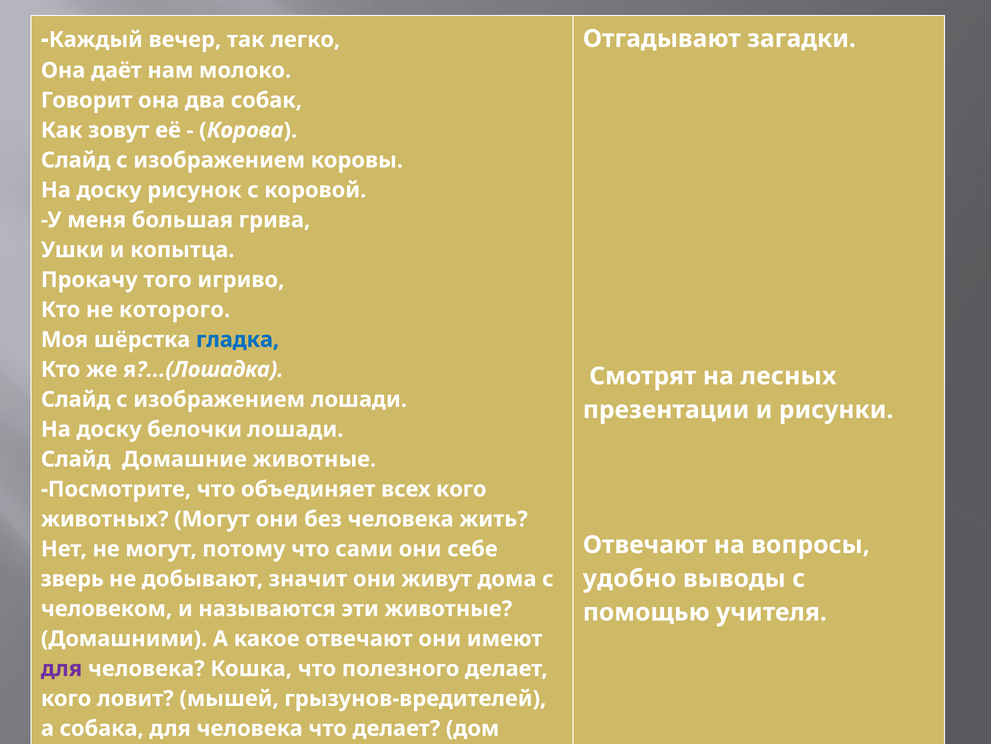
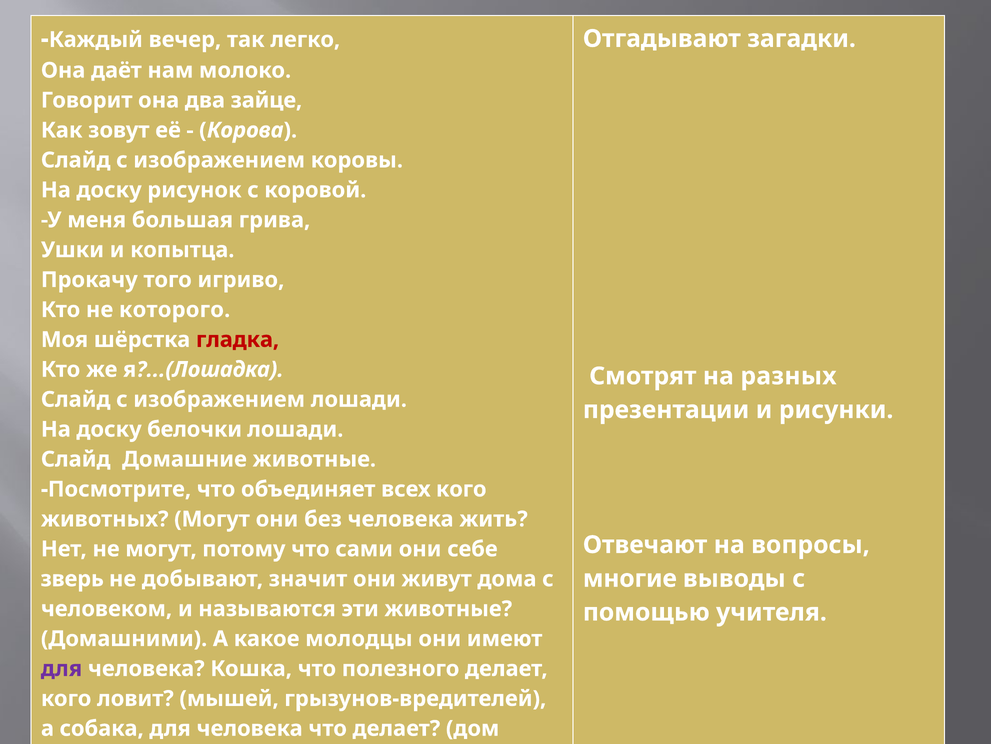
собак: собак -> зайце
гладка colour: blue -> red
лесных: лесных -> разных
удобно: удобно -> многие
какое отвечают: отвечают -> молодцы
